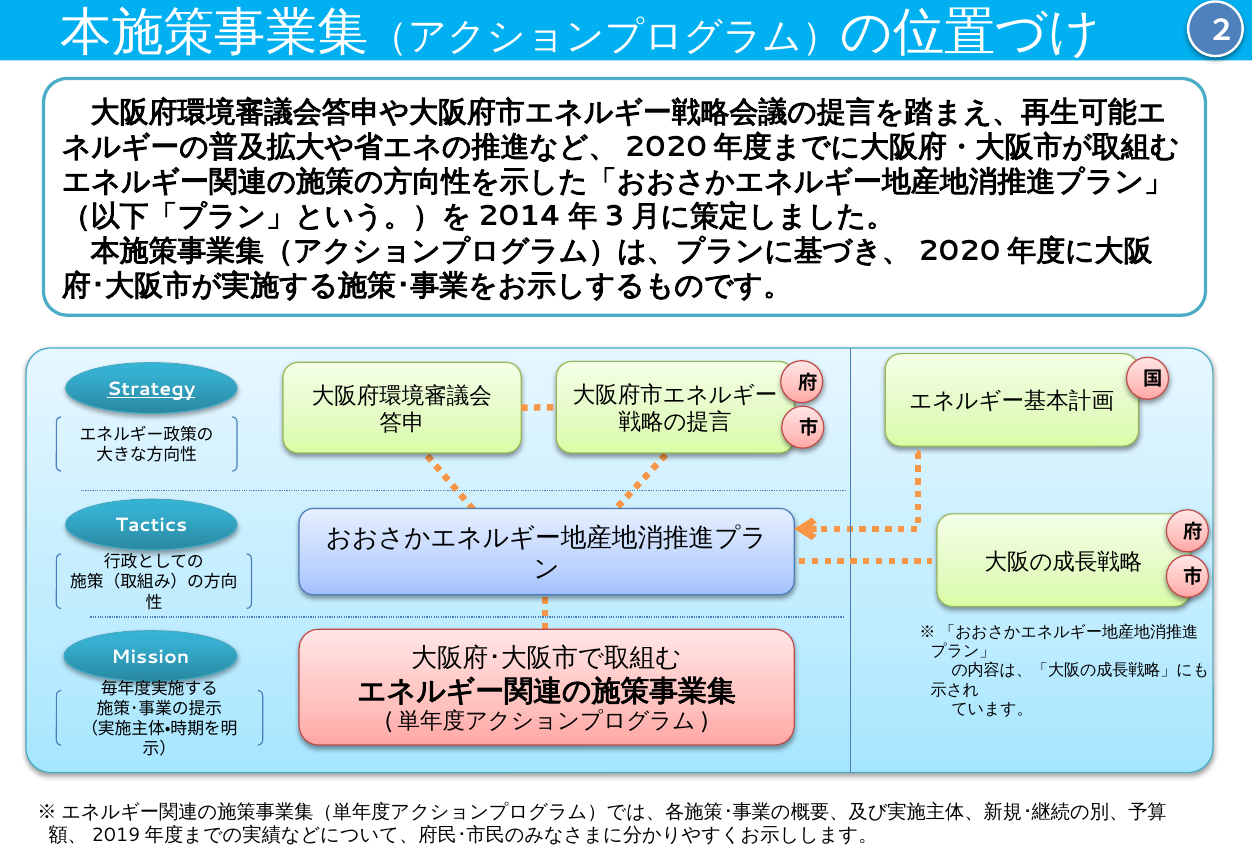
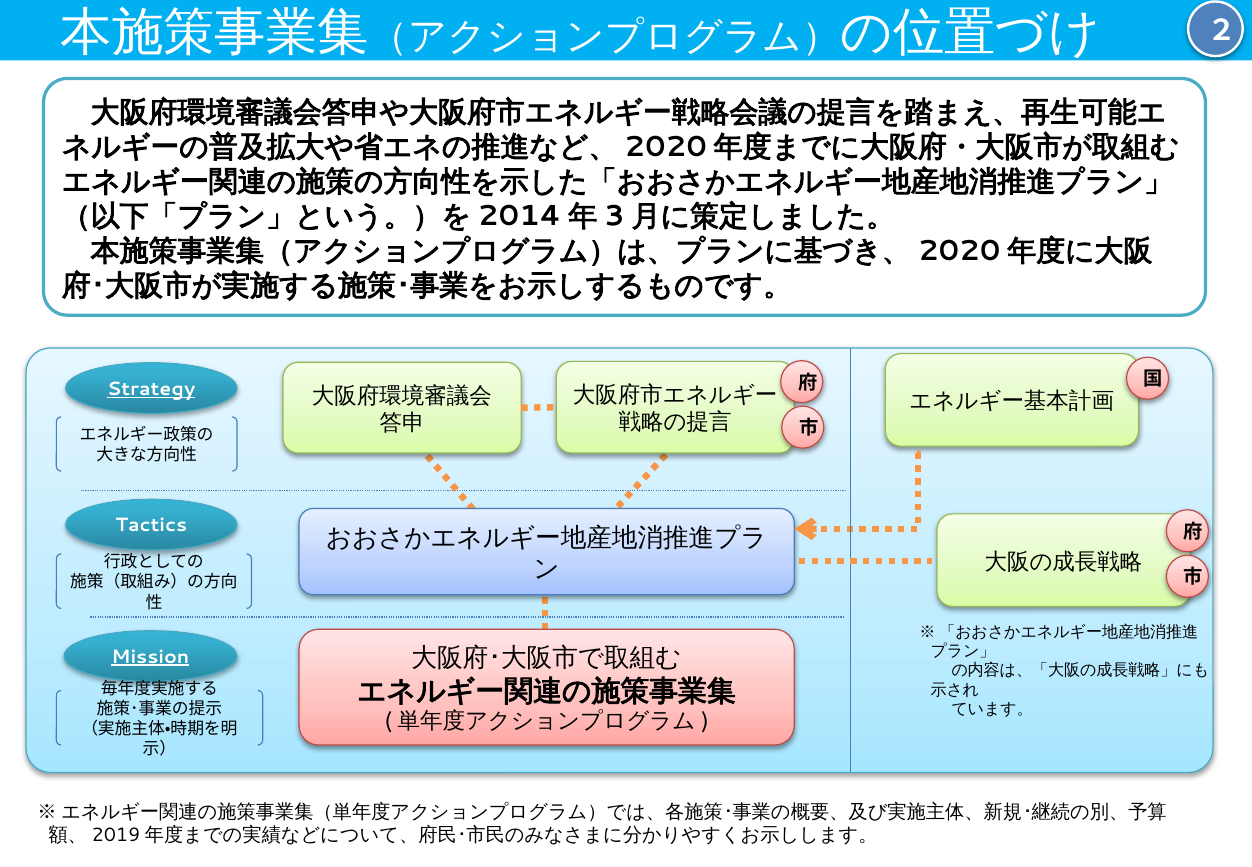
Mission underline: none -> present
